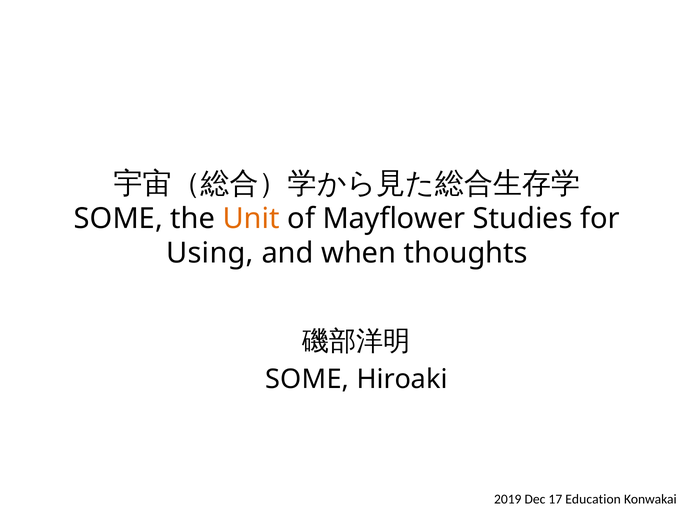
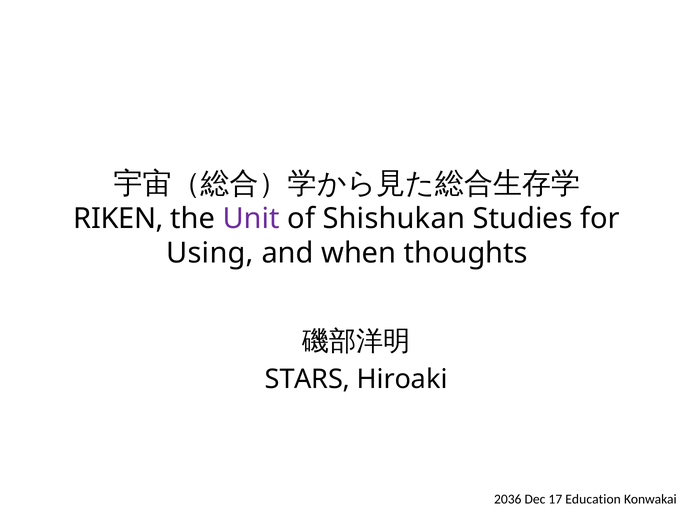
SOME at (118, 218): SOME -> RIKEN
Unit colour: orange -> purple
Mayflower: Mayflower -> Shishukan
SOME at (307, 379): SOME -> STARS
2019: 2019 -> 2036
